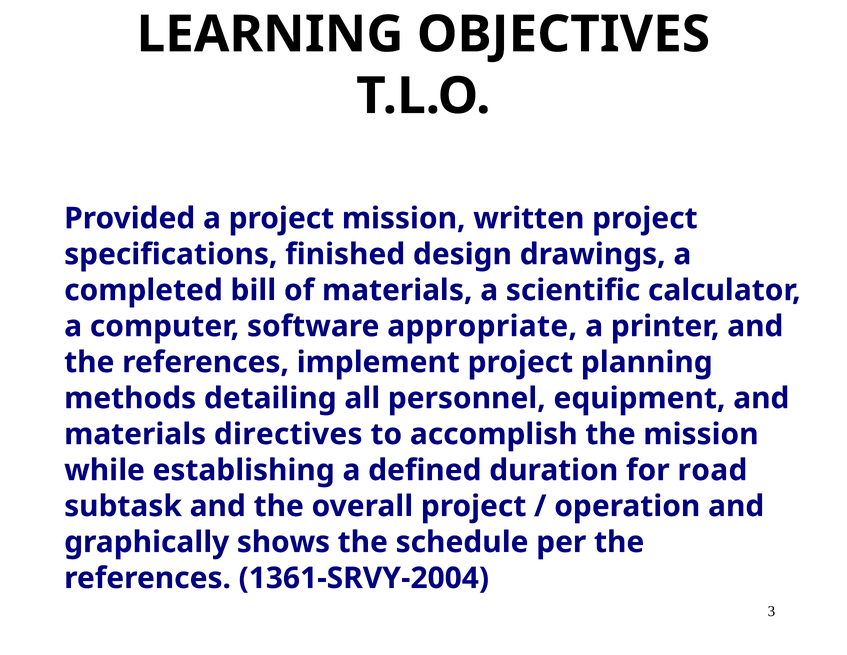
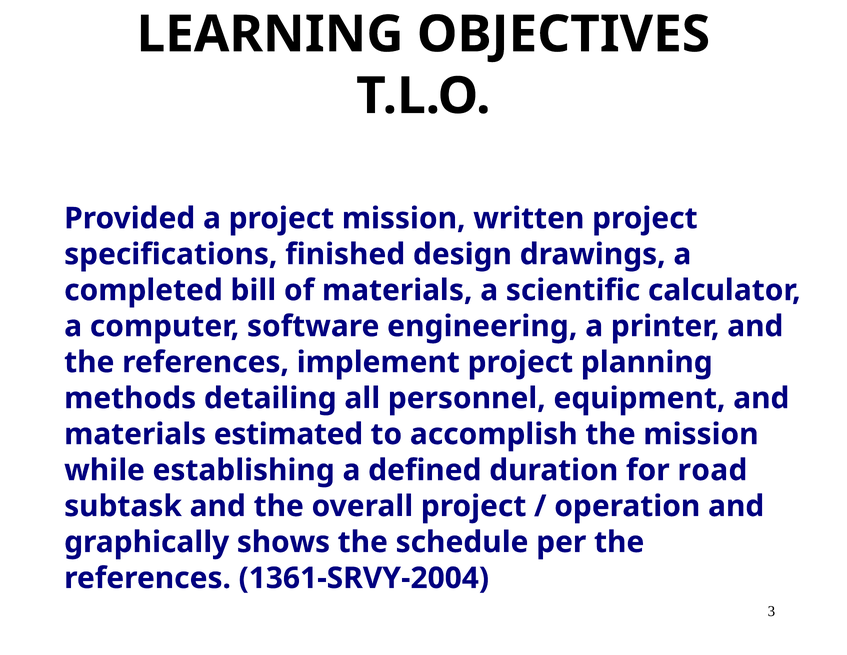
appropriate: appropriate -> engineering
directives: directives -> estimated
